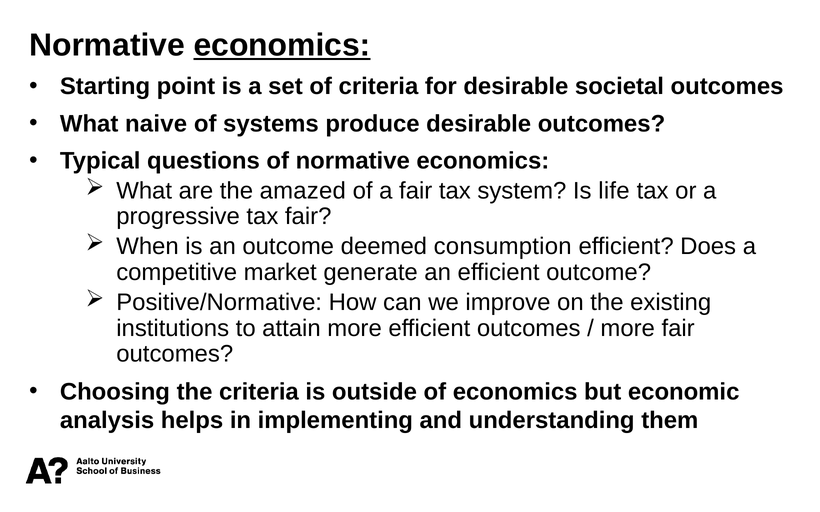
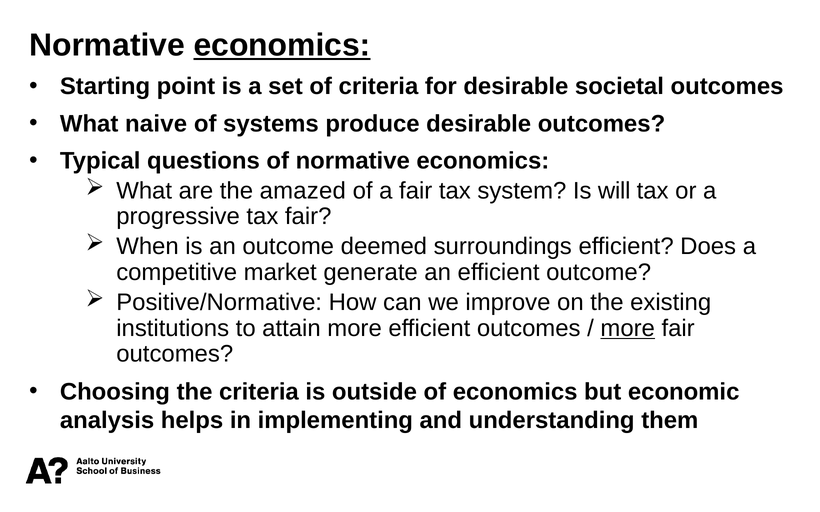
life: life -> will
consumption: consumption -> surroundings
more at (628, 329) underline: none -> present
